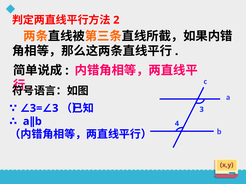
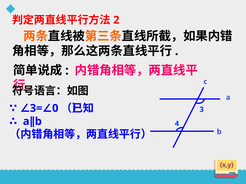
3 at (55, 109): 3 -> 0
